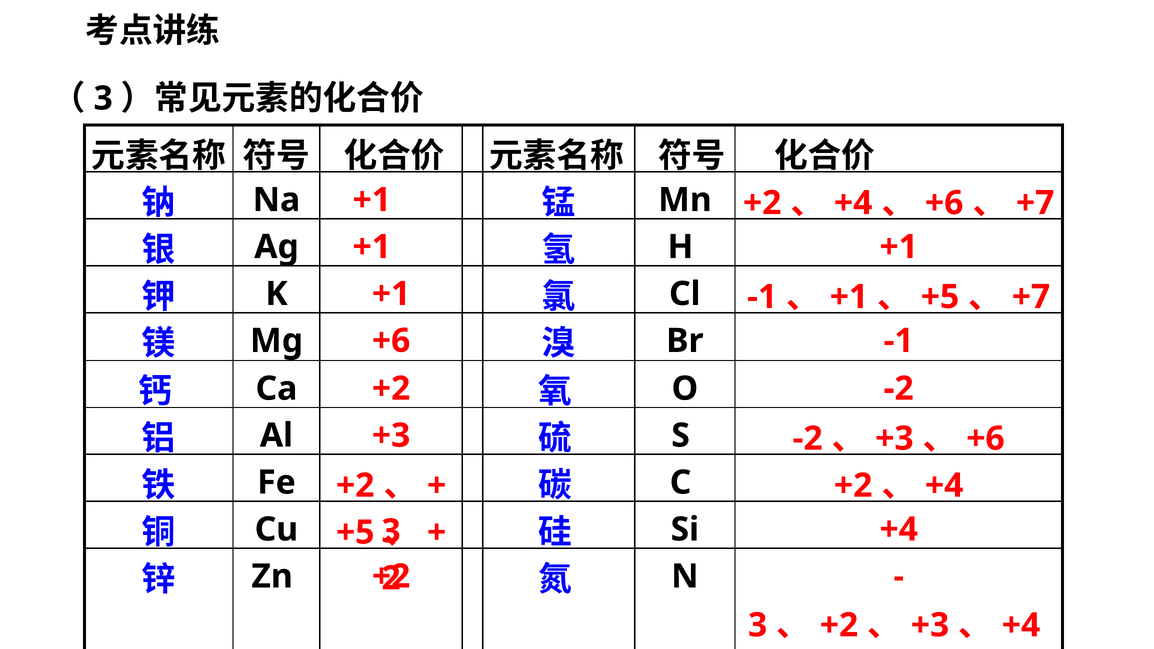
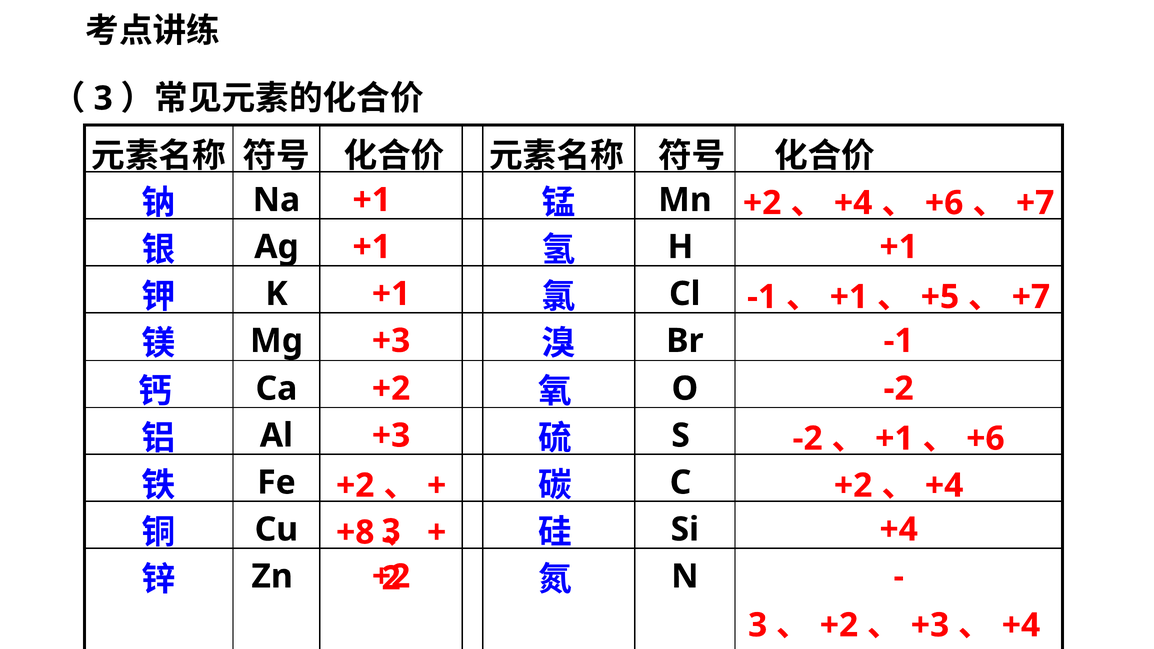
Mg +6: +6 -> +3
+3 at (894, 439): +3 -> +1
Cu +5: +5 -> +8
